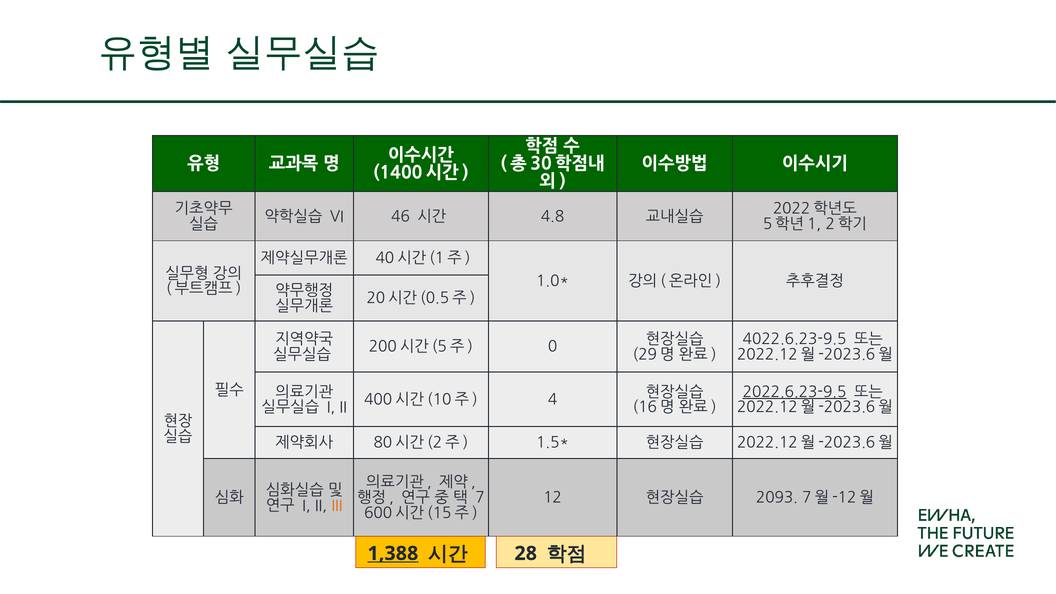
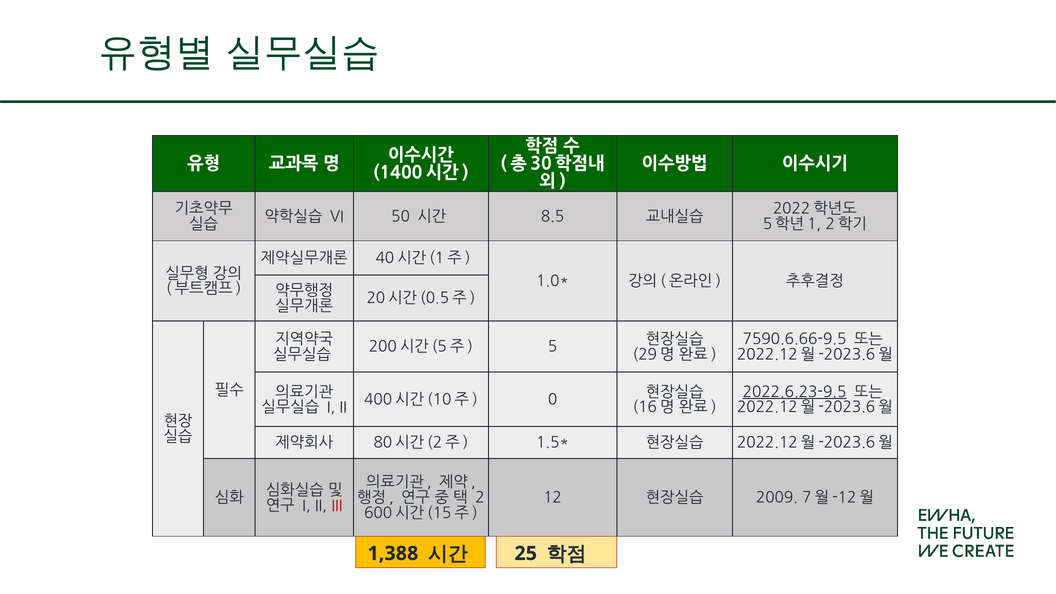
46: 46 -> 50
4.8: 4.8 -> 8.5
4022.6.23-9.5: 4022.6.23-9.5 -> 7590.6.66-9.5
0: 0 -> 5
4: 4 -> 0
7: 7 -> 2
2093: 2093 -> 2009
III colour: orange -> red
1,388 underline: present -> none
28: 28 -> 25
